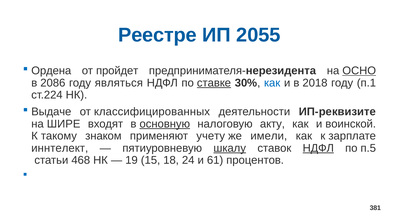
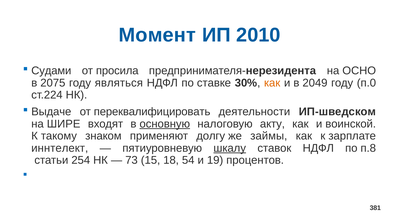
Реестре: Реестре -> Момент
2055: 2055 -> 2010
Ордена: Ордена -> Судами
пройдет: пройдет -> просила
ОСНО underline: present -> none
2086: 2086 -> 2075
ставке underline: present -> none
как at (272, 83) colour: blue -> orange
2018: 2018 -> 2049
п.1: п.1 -> п.0
классифицированных: классифицированных -> переквалифицировать
ИП-реквизите: ИП-реквизите -> ИП-шведском
учету: учету -> долгу
имели: имели -> займы
НДФЛ at (318, 148) underline: present -> none
п.5: п.5 -> п.8
468: 468 -> 254
19: 19 -> 73
24: 24 -> 54
61: 61 -> 19
